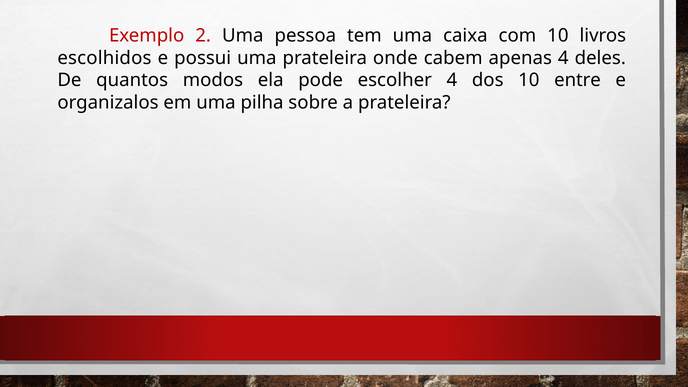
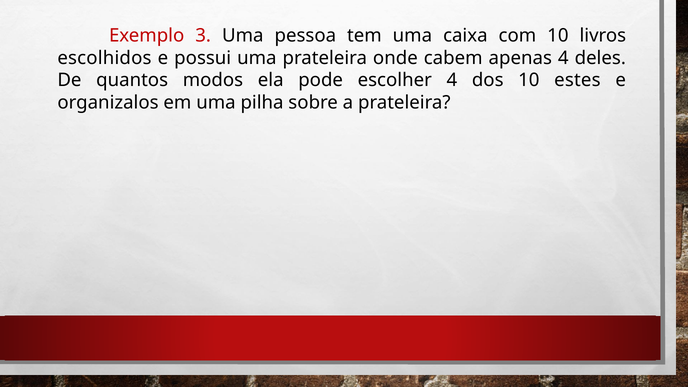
2: 2 -> 3
entre: entre -> estes
